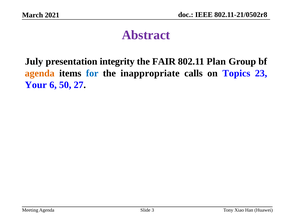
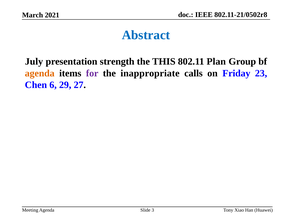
Abstract colour: purple -> blue
integrity: integrity -> strength
FAIR: FAIR -> THIS
for colour: blue -> purple
Topics: Topics -> Friday
Your: Your -> Chen
50: 50 -> 29
